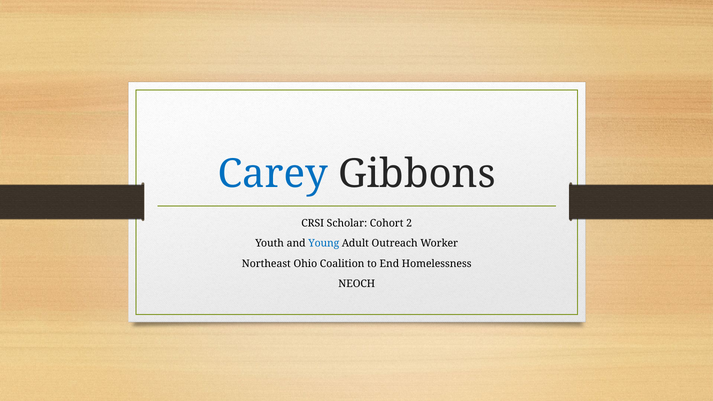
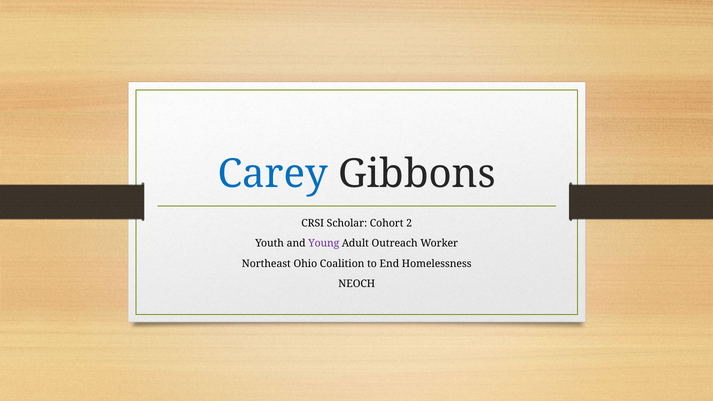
Young colour: blue -> purple
